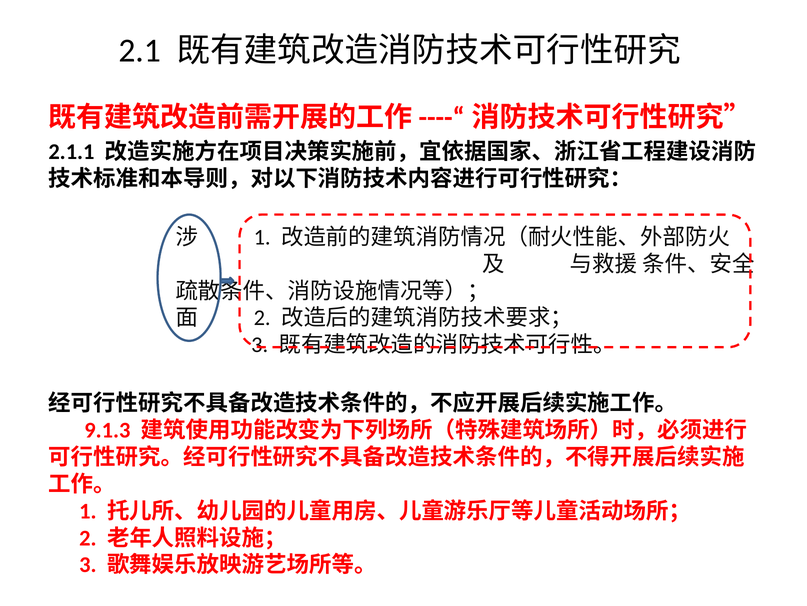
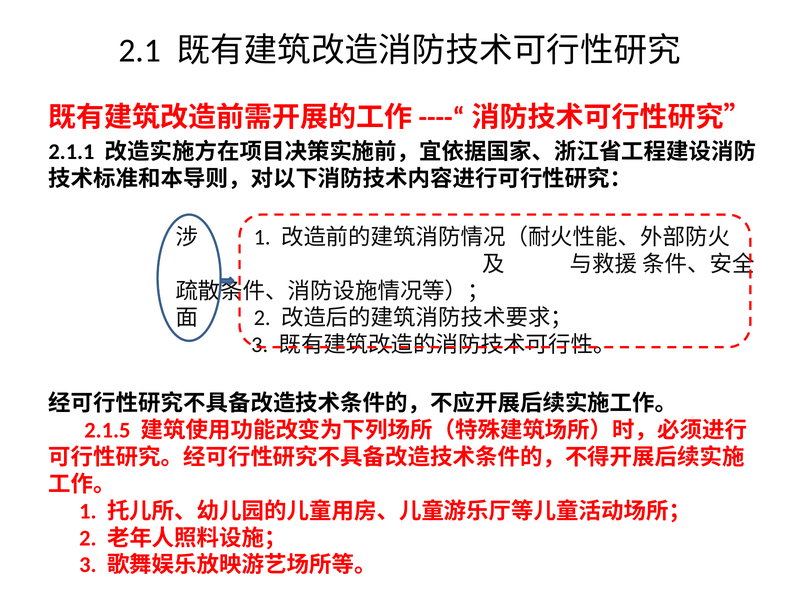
9.1.3: 9.1.3 -> 2.1.5
